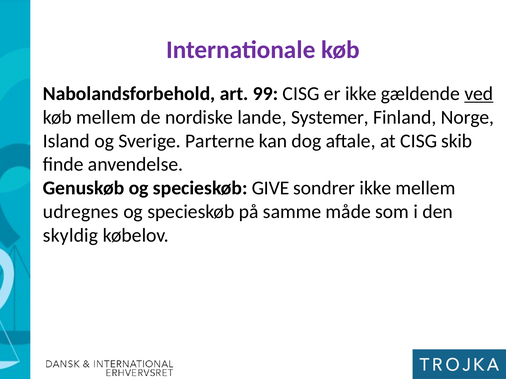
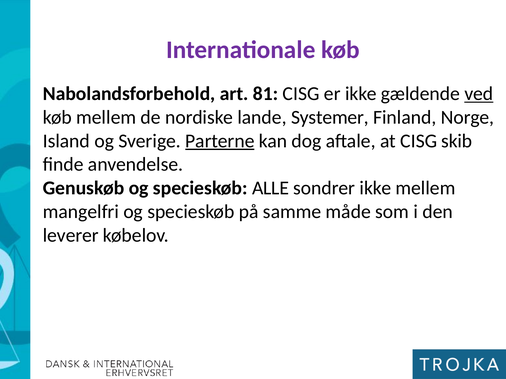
99: 99 -> 81
Parterne underline: none -> present
GIVE: GIVE -> ALLE
udregnes: udregnes -> mangelfri
skyldig: skyldig -> leverer
